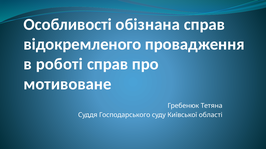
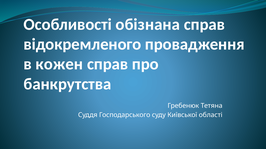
роботі: роботі -> кожен
мотивоване: мотивоване -> банкрутства
